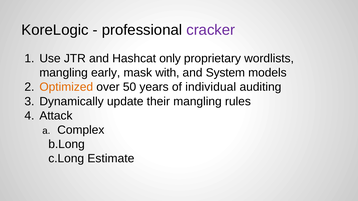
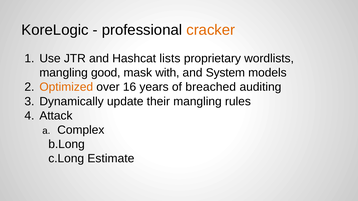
cracker colour: purple -> orange
only: only -> lists
early: early -> good
50: 50 -> 16
individual: individual -> breached
